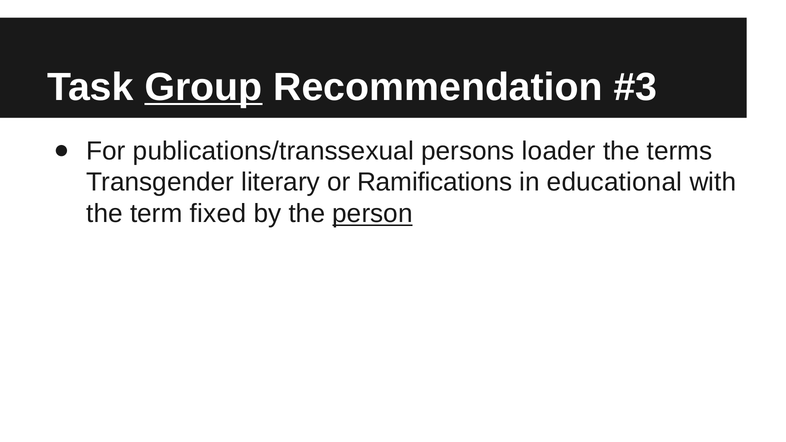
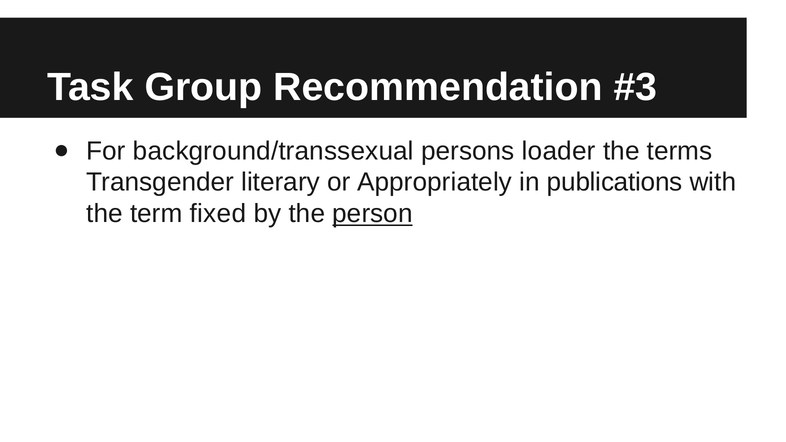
Group underline: present -> none
publications/transsexual: publications/transsexual -> background/transsexual
Ramifications: Ramifications -> Appropriately
educational: educational -> publications
